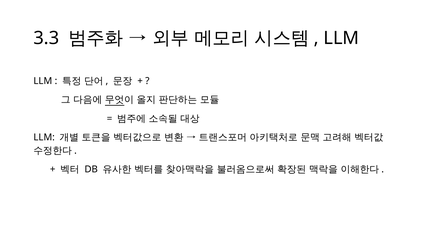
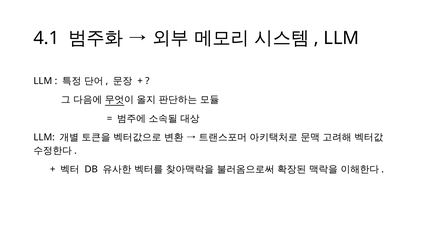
3.3: 3.3 -> 4.1
